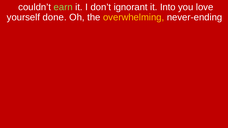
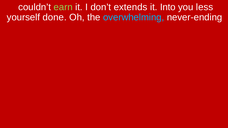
ignorant: ignorant -> extends
love: love -> less
overwhelming colour: yellow -> light blue
